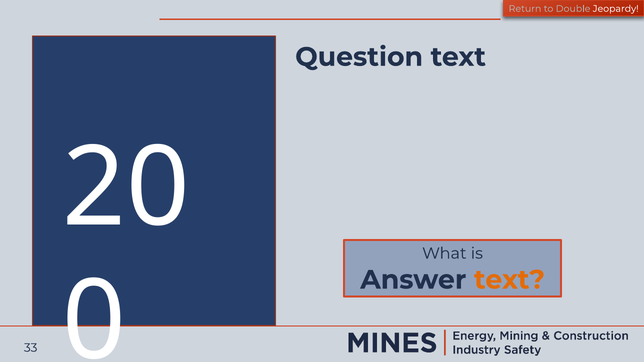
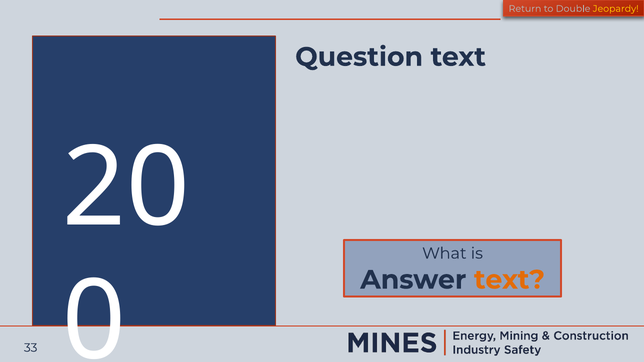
Jeopardy colour: white -> yellow
